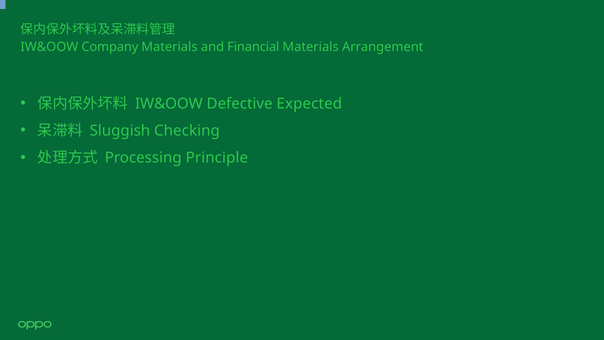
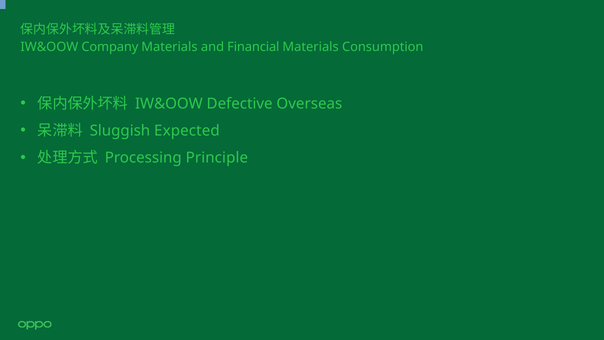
Arrangement: Arrangement -> Consumption
Expected: Expected -> Overseas
Checking: Checking -> Expected
